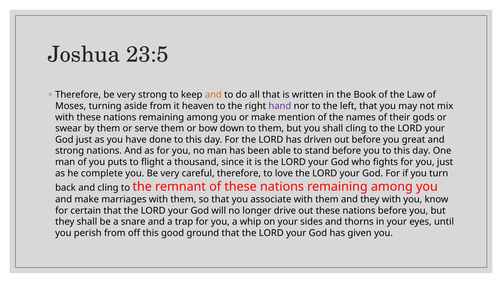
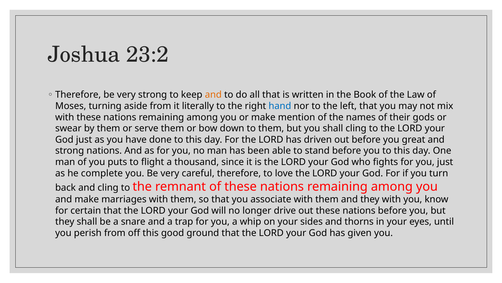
23:5: 23:5 -> 23:2
heaven: heaven -> literally
hand colour: purple -> blue
